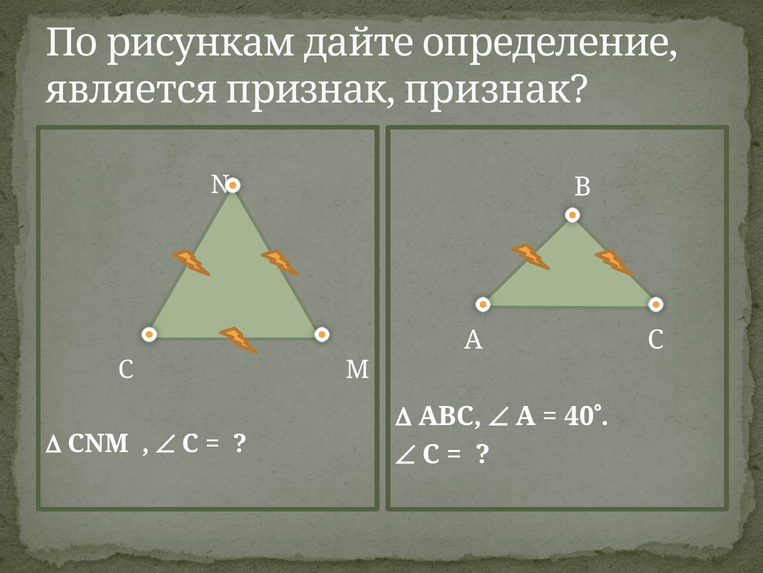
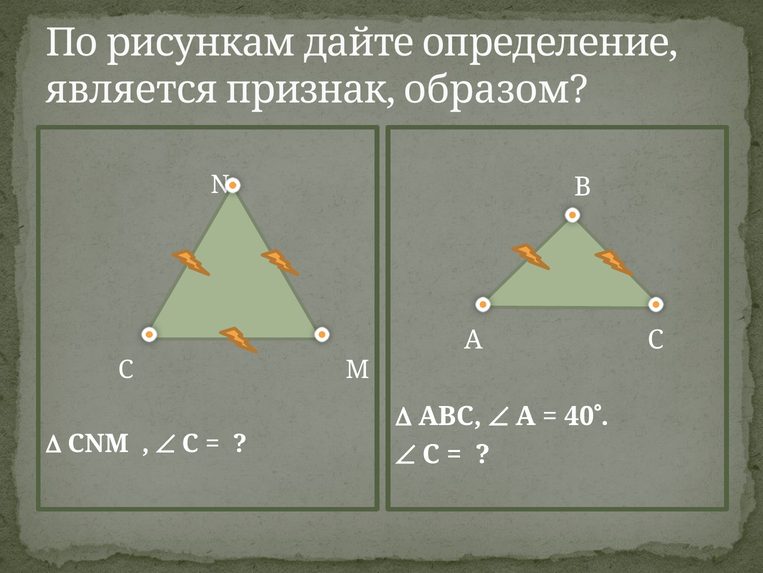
признак признак: признак -> образом
